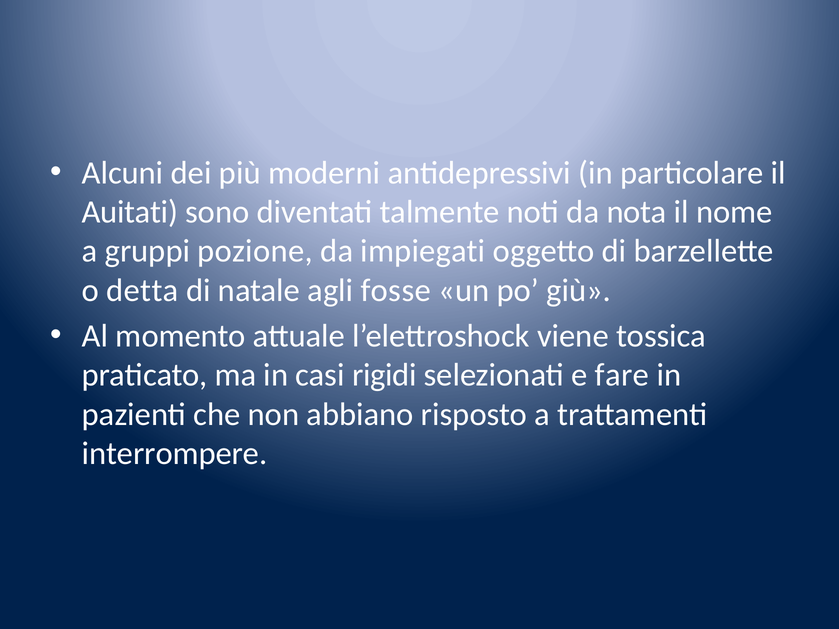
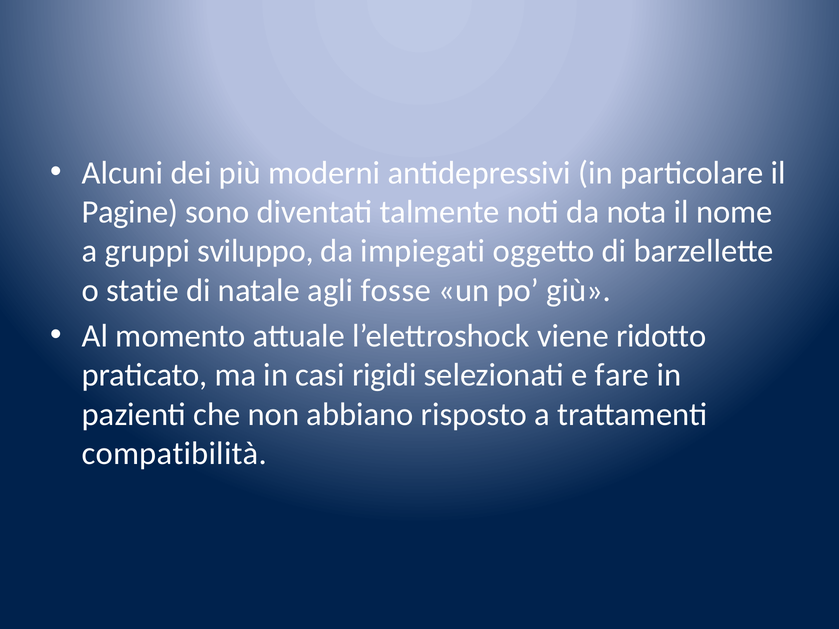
Auitati: Auitati -> Pagine
pozione: pozione -> sviluppo
detta: detta -> statie
tossica: tossica -> ridotto
interrompere: interrompere -> compatibilità
